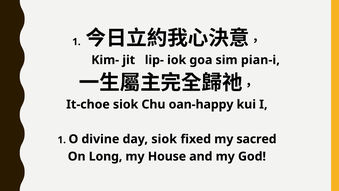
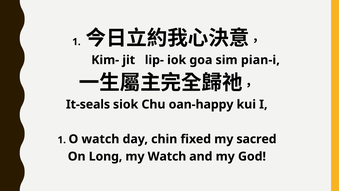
It-choe: It-choe -> It-seals
O divine: divine -> watch
day siok: siok -> chin
my House: House -> Watch
